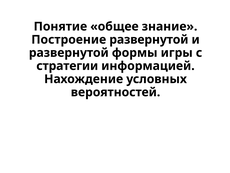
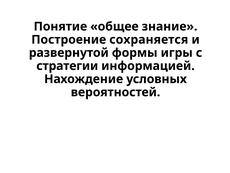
Построение развернутой: развернутой -> сохраняется
